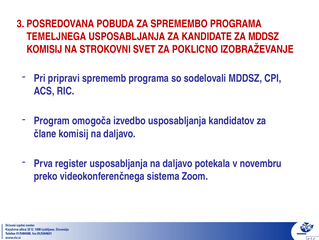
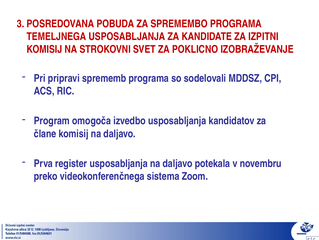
ZA MDDSZ: MDDSZ -> IZPITNI
